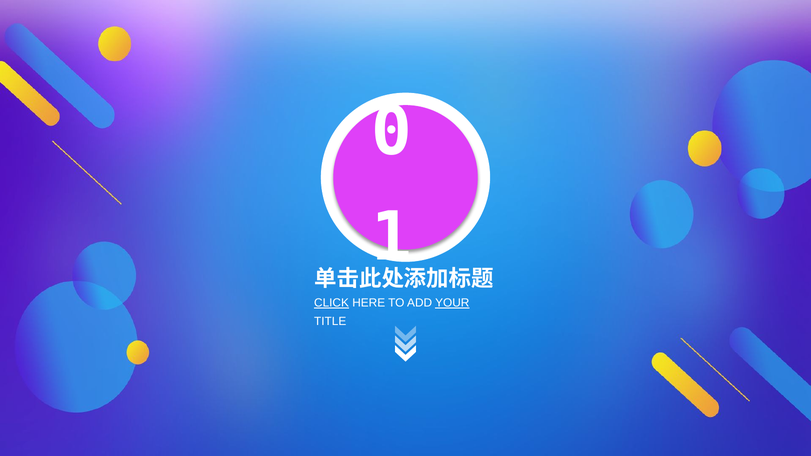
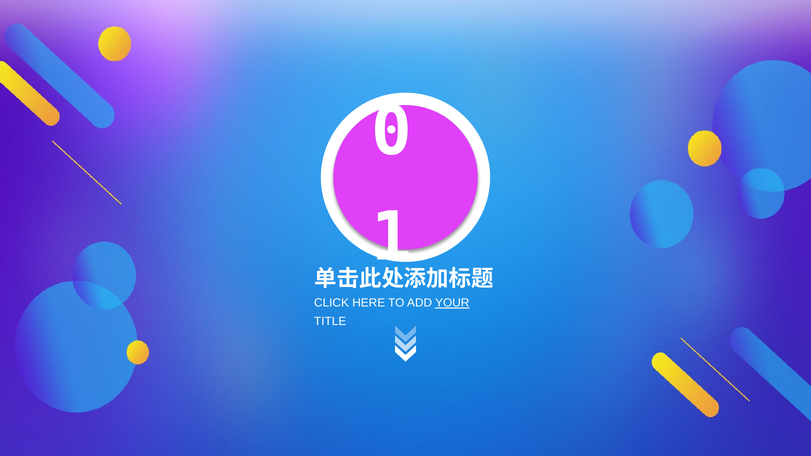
CLICK underline: present -> none
